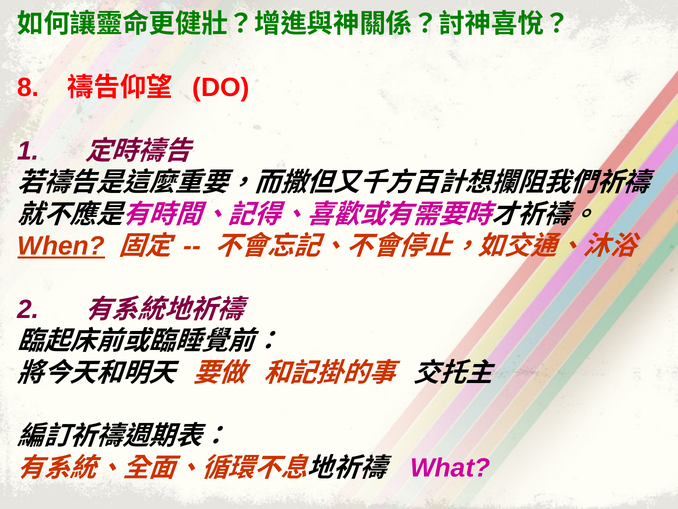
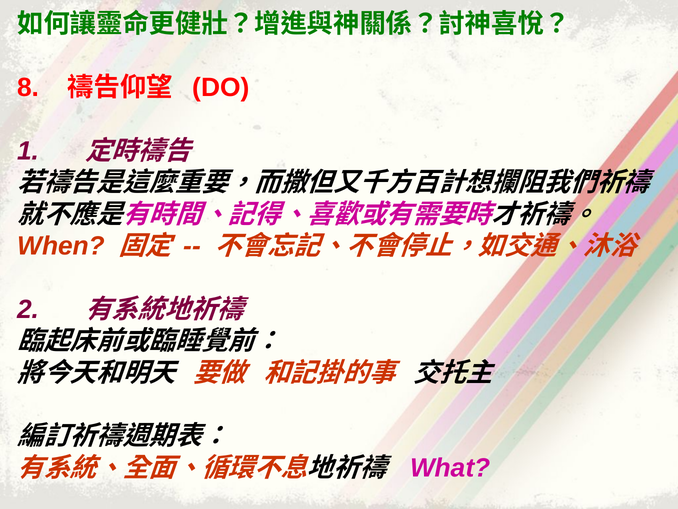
When underline: present -> none
